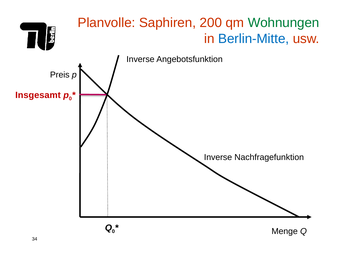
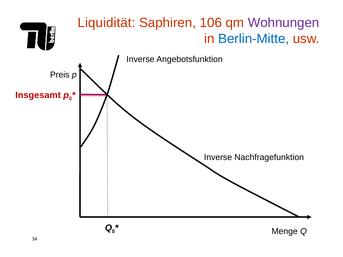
Planvolle: Planvolle -> Liquidität
200: 200 -> 106
Wohnungen colour: green -> purple
